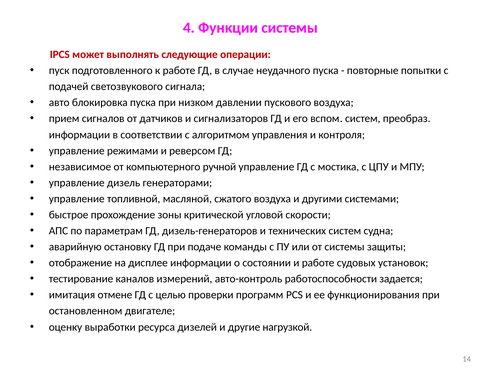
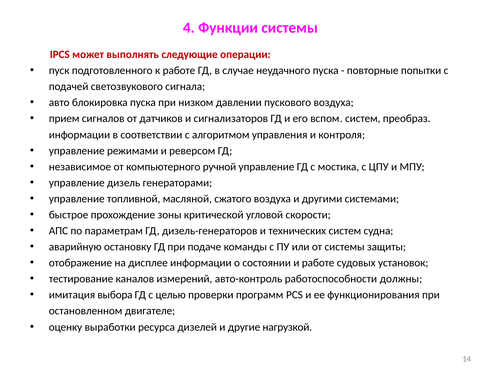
задается: задается -> должны
отмене: отмене -> выбора
